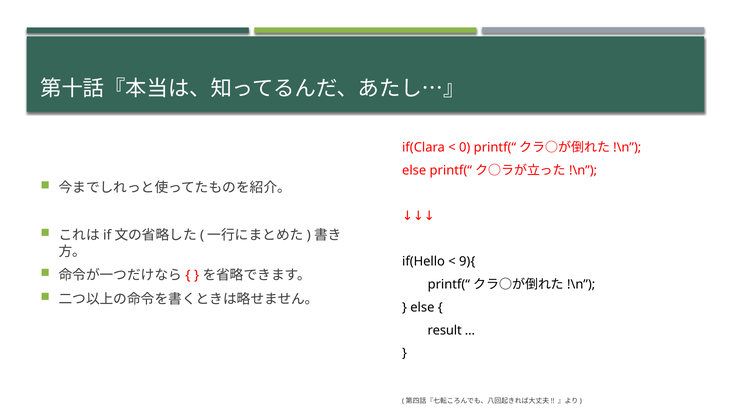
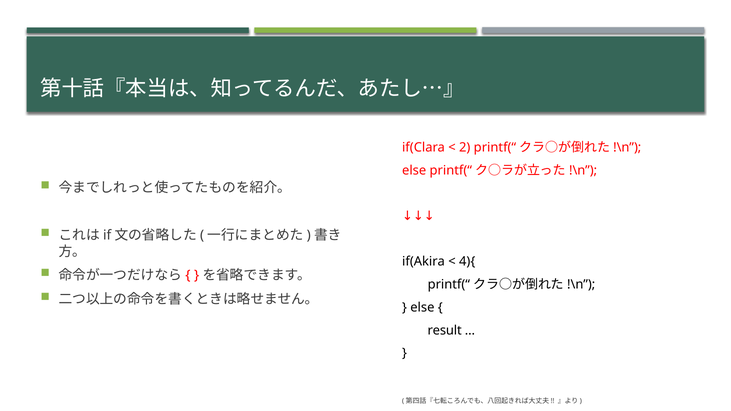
0: 0 -> 2
if(Hello: if(Hello -> if(Akira
9){: 9){ -> 4){
